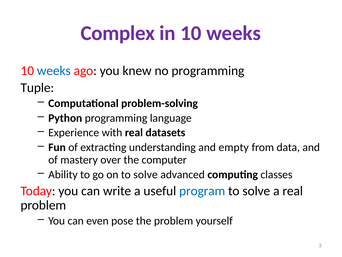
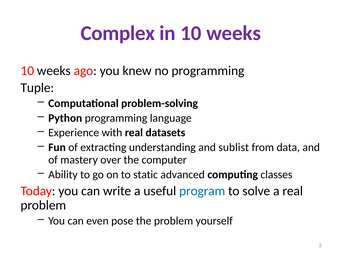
weeks at (54, 70) colour: blue -> black
empty: empty -> sublist
on to solve: solve -> static
